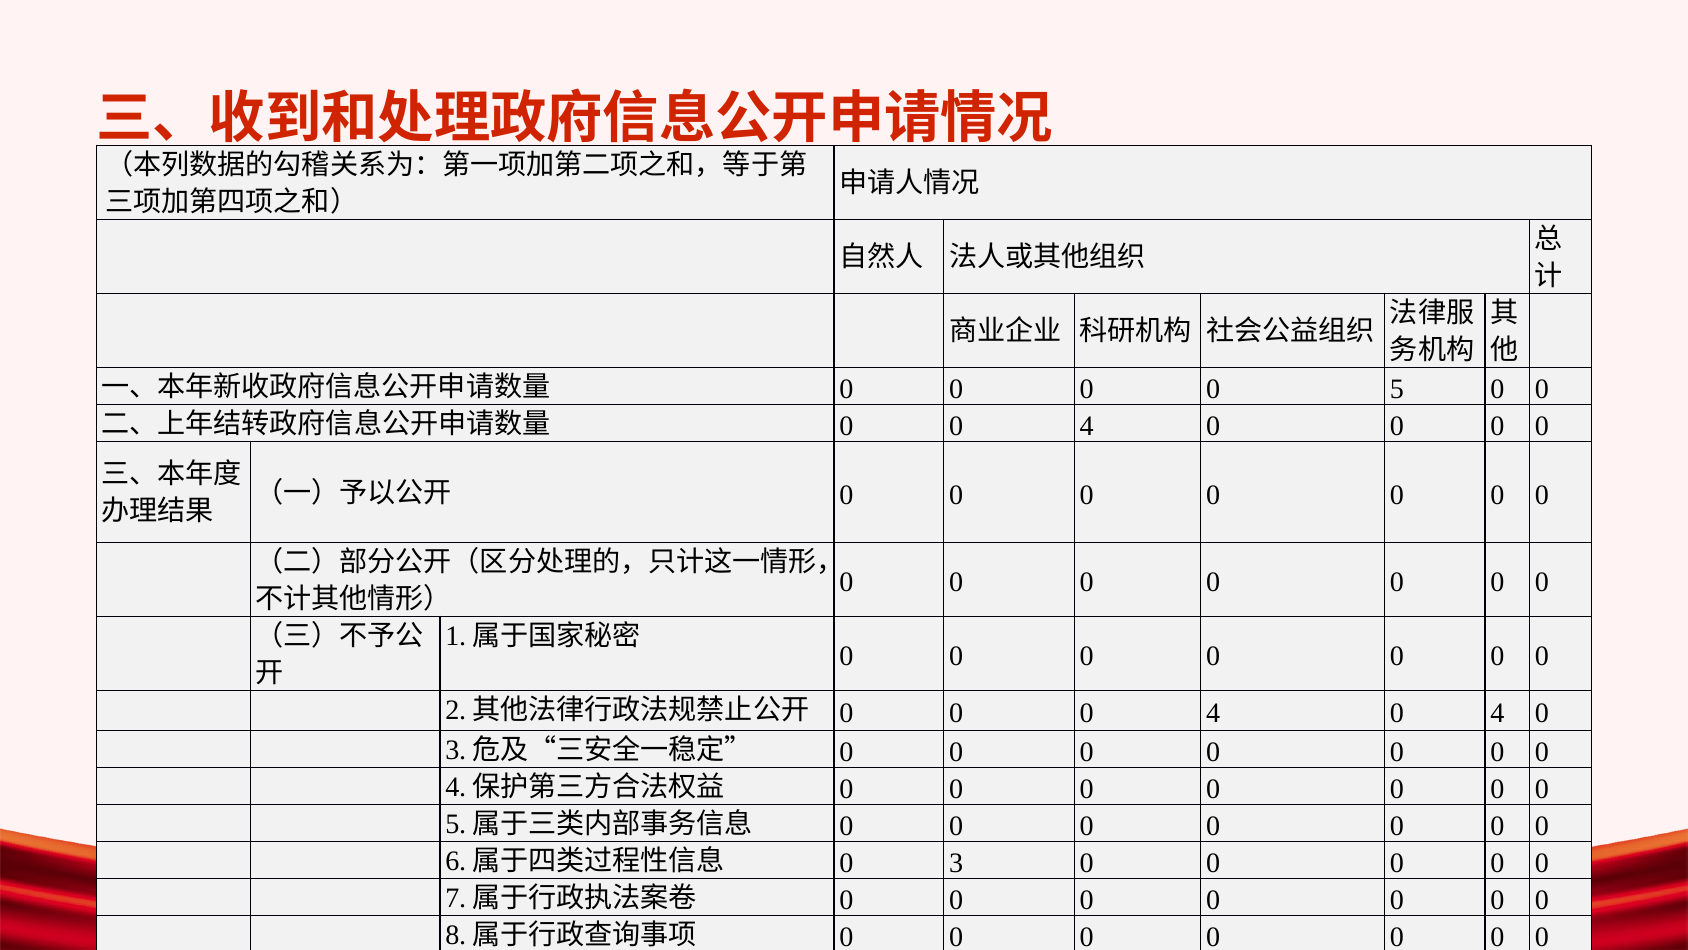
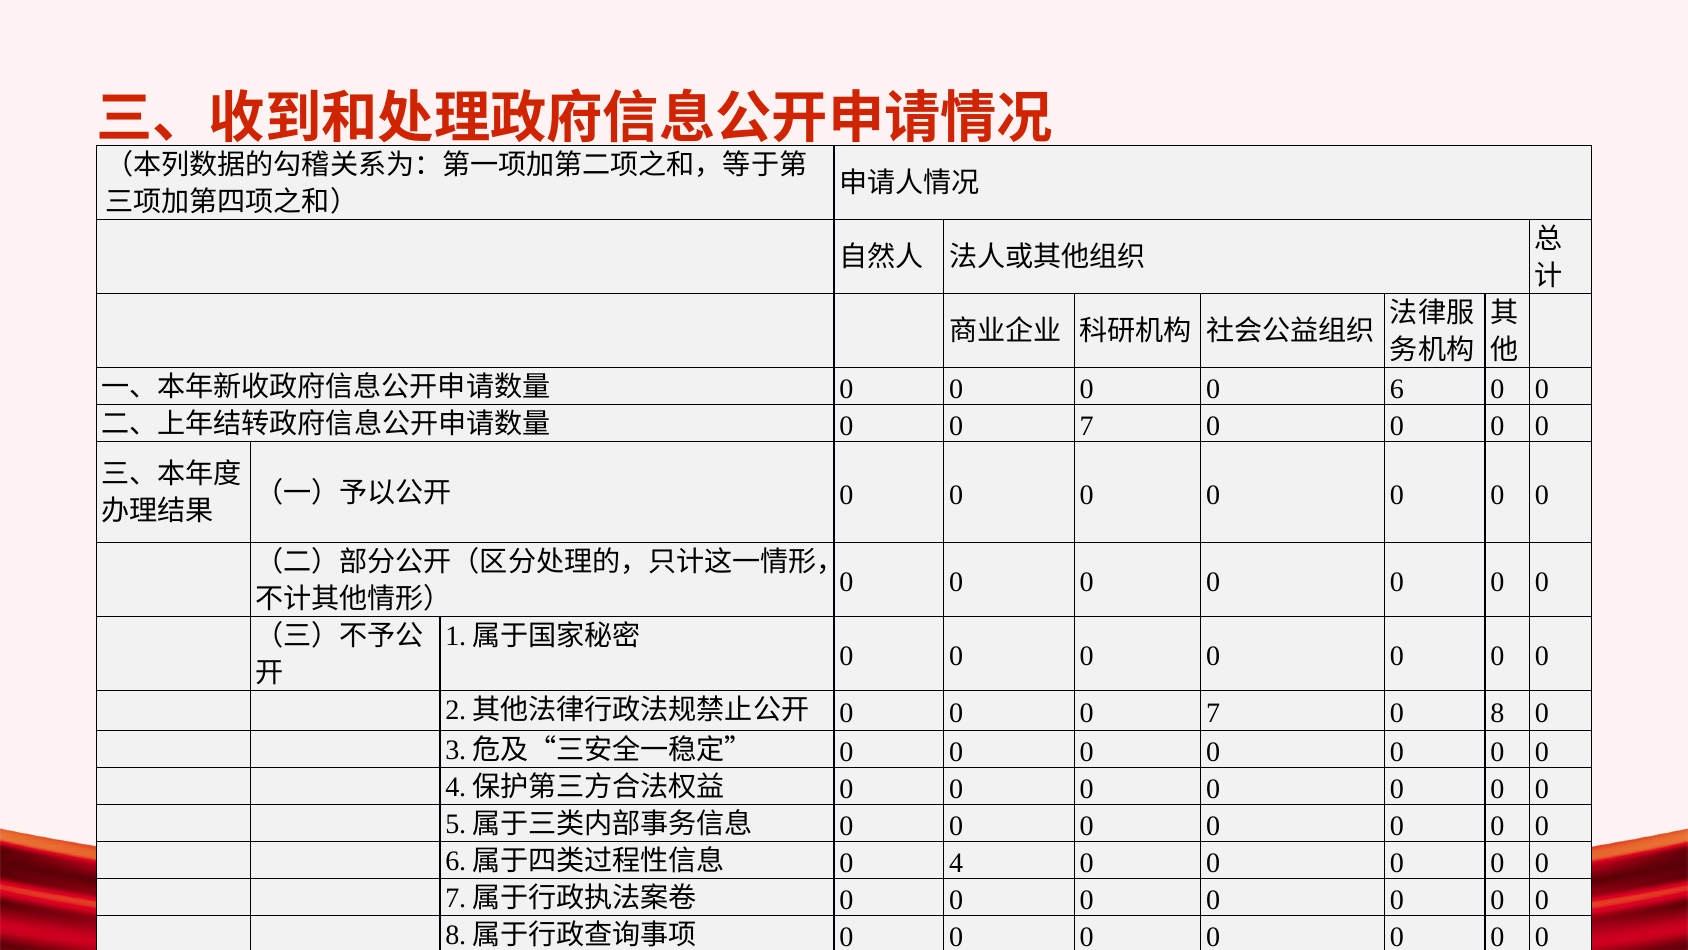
5: 5 -> 6
4 at (1087, 426): 4 -> 7
0 0 0 4: 4 -> 7
4 at (1497, 713): 4 -> 8
3: 3 -> 4
